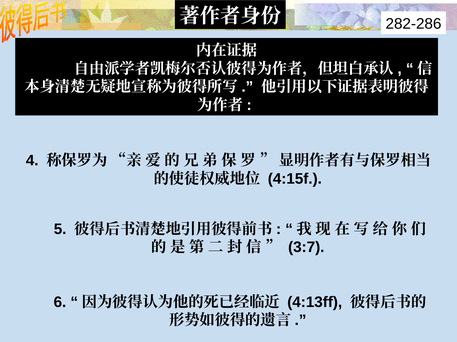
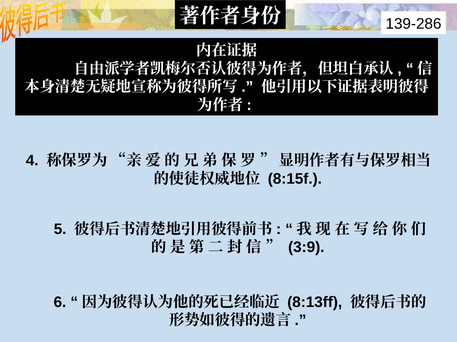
282-286: 282-286 -> 139-286
4:15f: 4:15f -> 8:15f
3:7: 3:7 -> 3:9
4:13ff: 4:13ff -> 8:13ff
